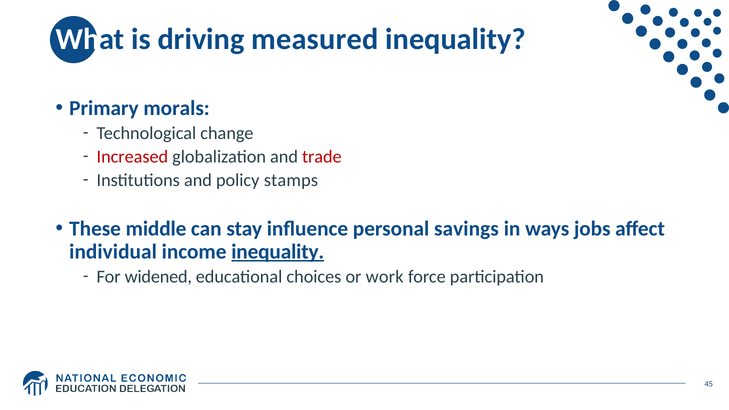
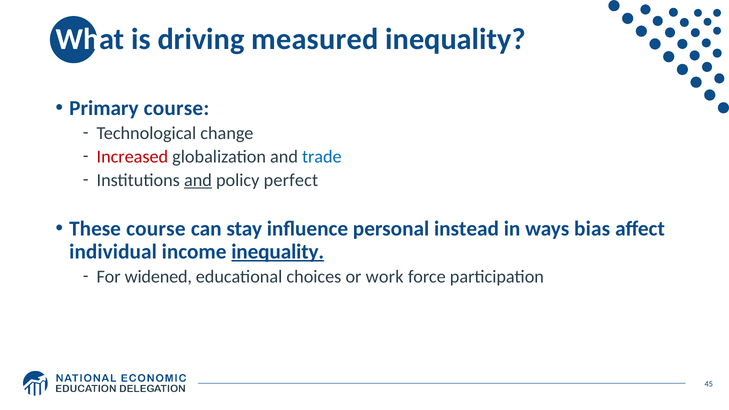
Primary morals: morals -> course
trade colour: red -> blue
and at (198, 180) underline: none -> present
stamps: stamps -> perfect
These middle: middle -> course
savings: savings -> instead
jobs: jobs -> bias
